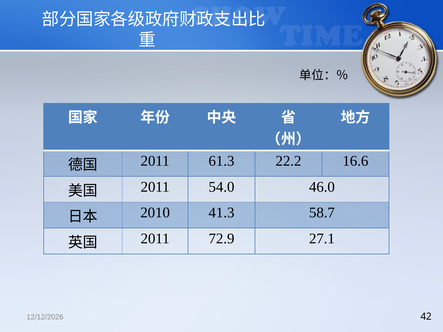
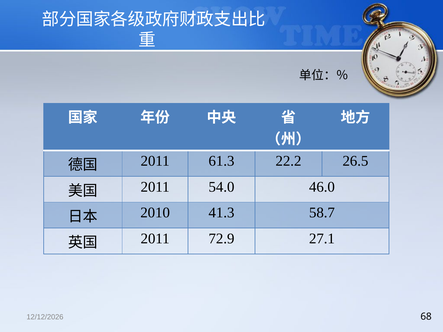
16.6: 16.6 -> 26.5
42: 42 -> 68
